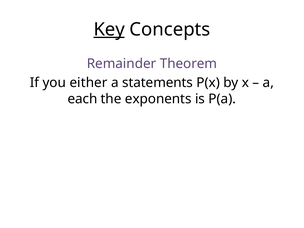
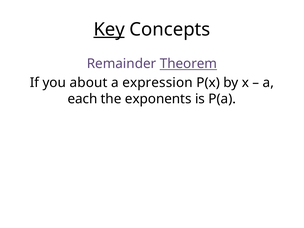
Theorem underline: none -> present
either: either -> about
statements: statements -> expression
